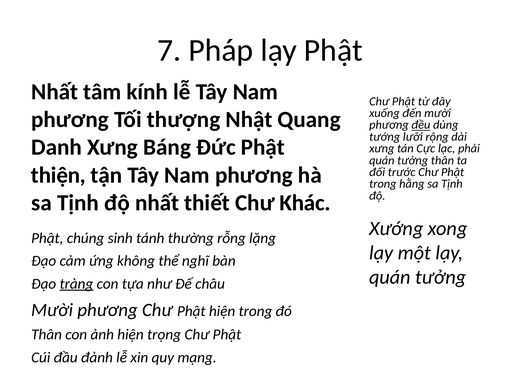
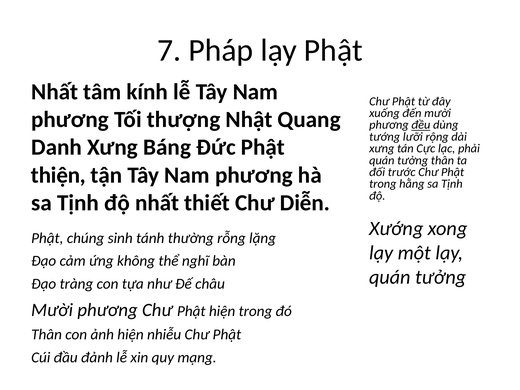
Khác: Khác -> Diễn
tràng underline: present -> none
trọng: trọng -> nhiễu
